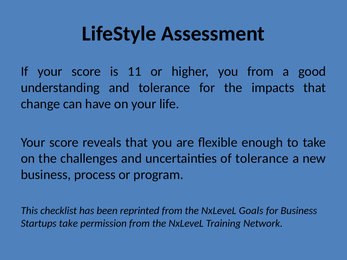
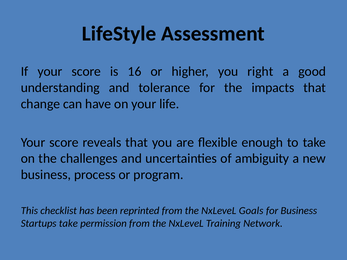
11: 11 -> 16
you from: from -> right
of tolerance: tolerance -> ambiguity
